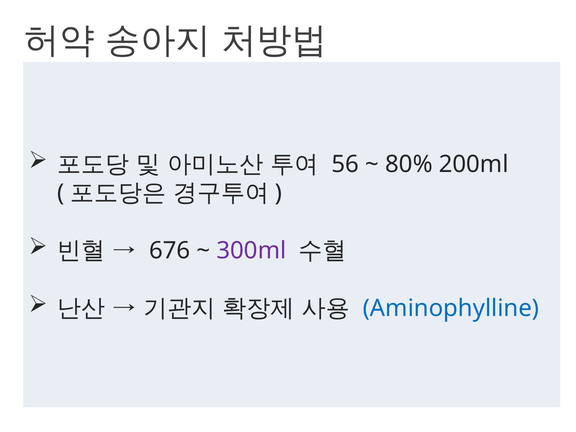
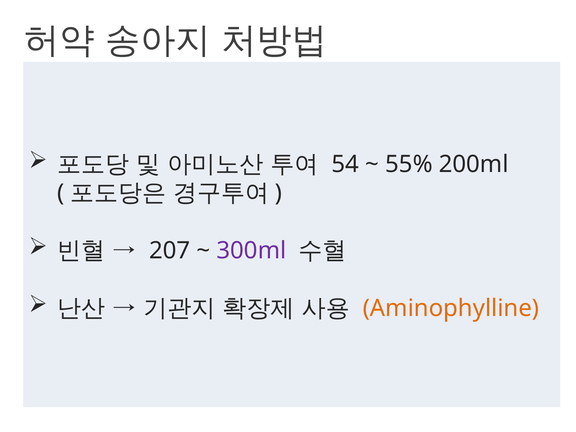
56: 56 -> 54
80%: 80% -> 55%
676: 676 -> 207
Aminophylline colour: blue -> orange
